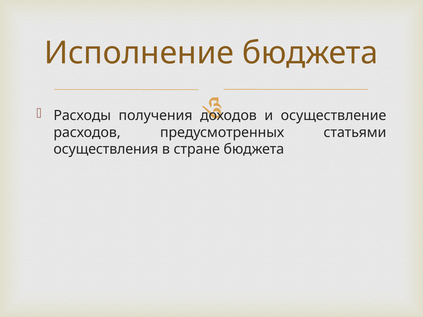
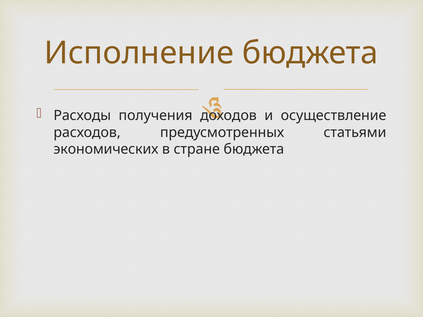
осуществления: осуществления -> экономических
